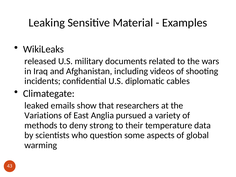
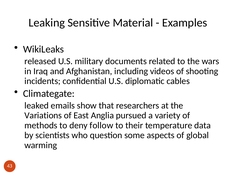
strong: strong -> follow
